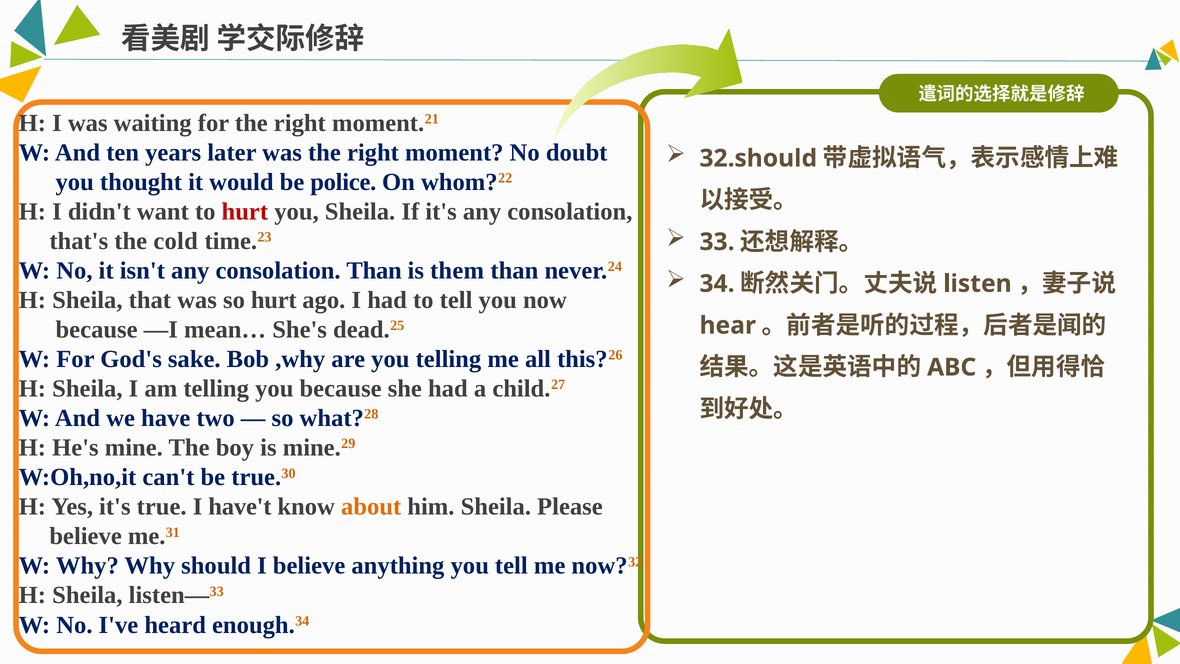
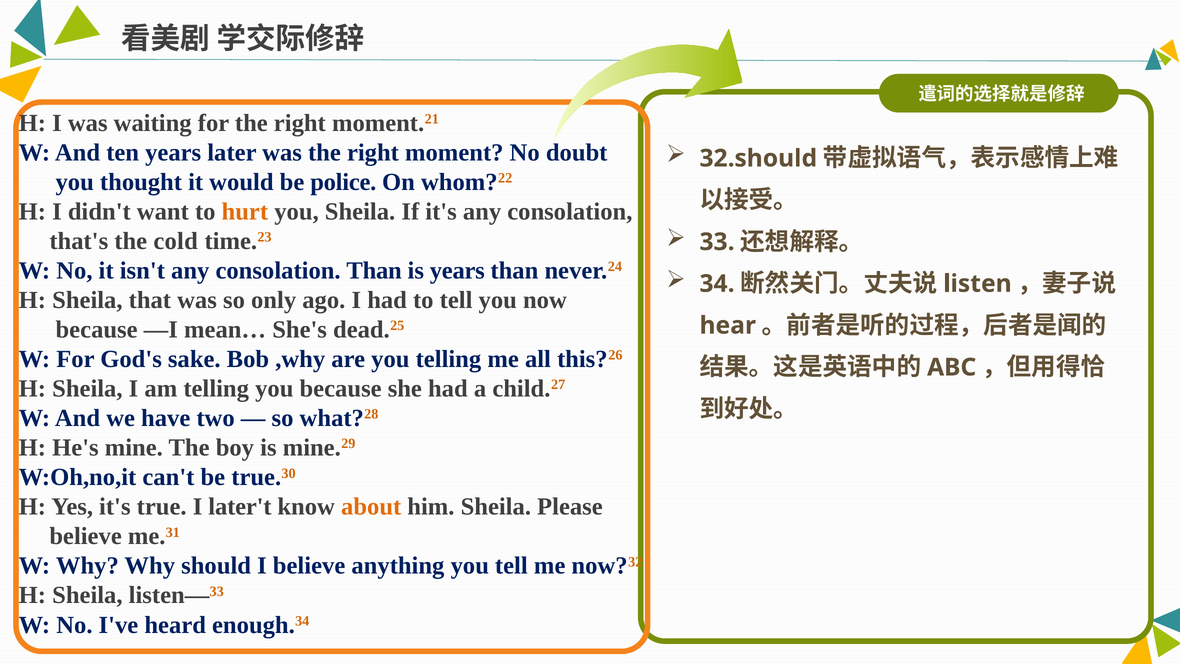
hurt at (245, 211) colour: red -> orange
is them: them -> years
so hurt: hurt -> only
have't: have't -> later't
